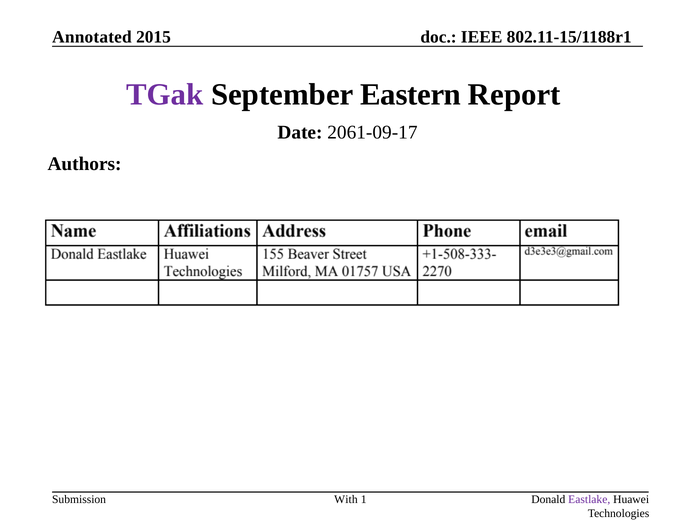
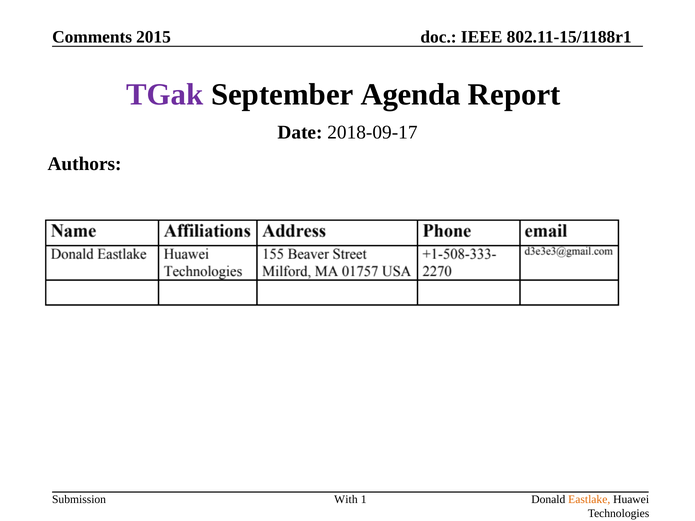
Annotated: Annotated -> Comments
Eastern: Eastern -> Agenda
2061-09-17: 2061-09-17 -> 2018-09-17
Eastlake colour: purple -> orange
